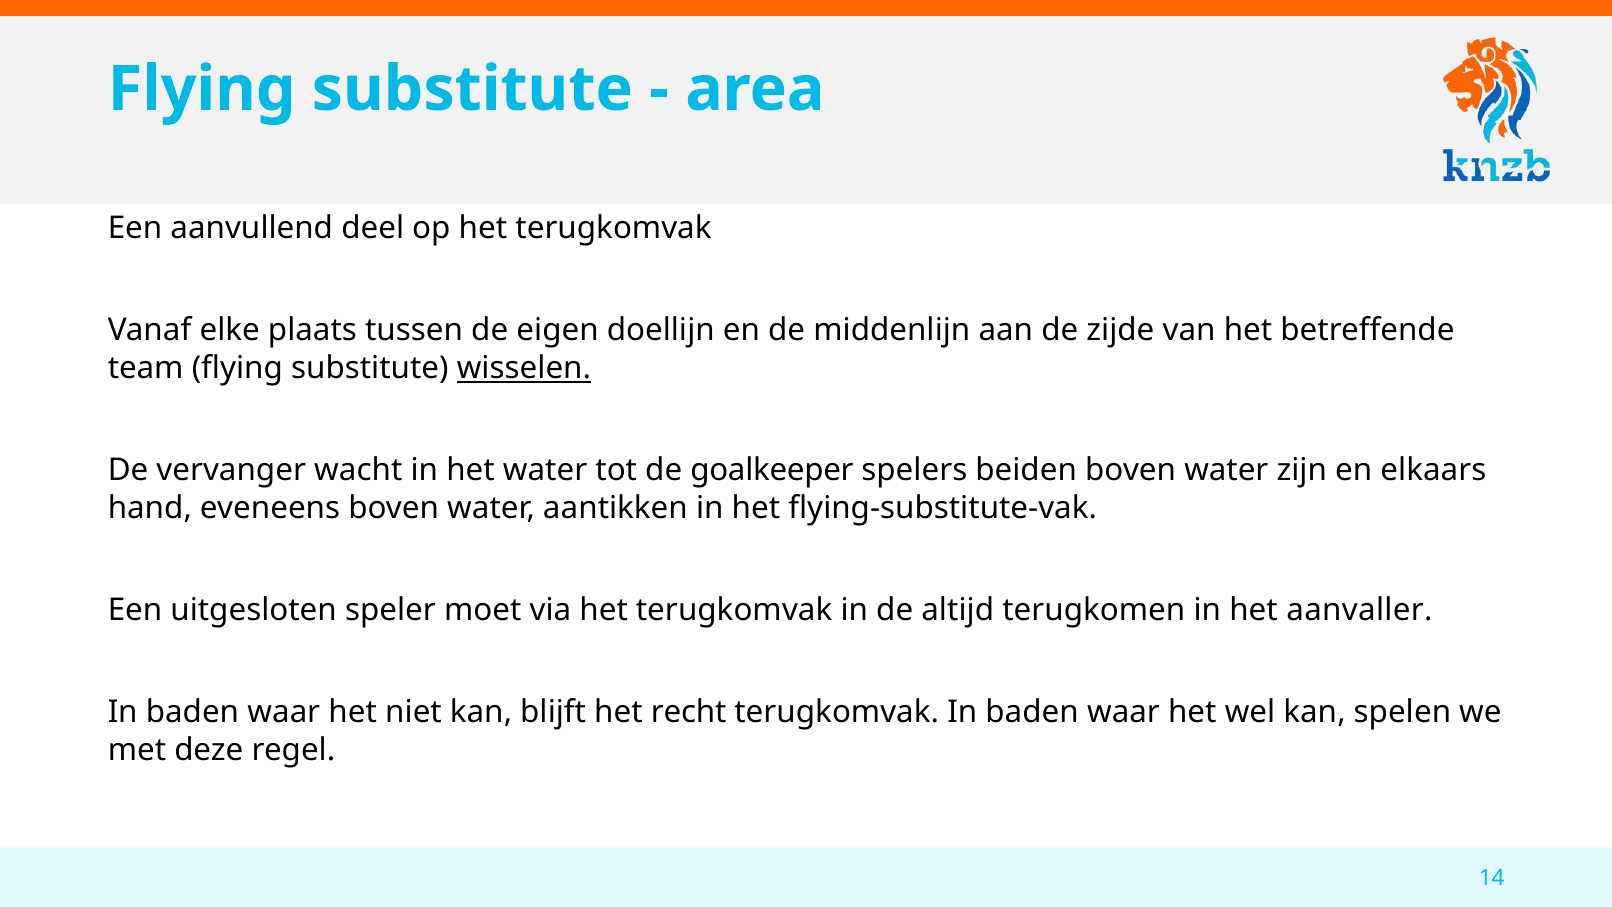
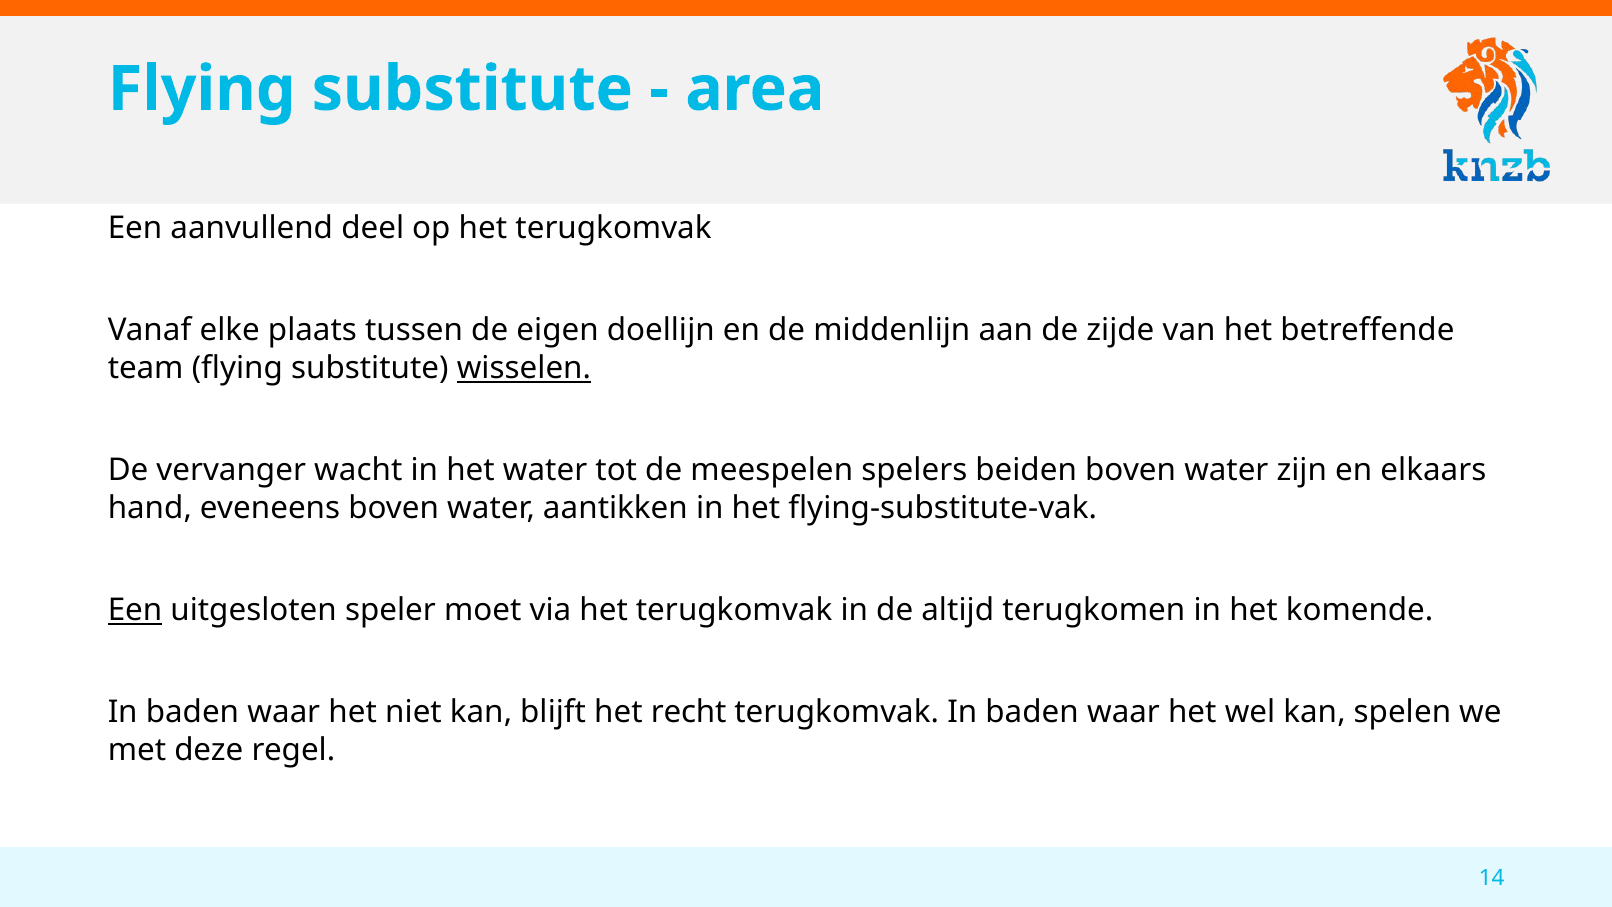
goalkeeper: goalkeeper -> meespelen
Een at (135, 610) underline: none -> present
aanvaller: aanvaller -> komende
